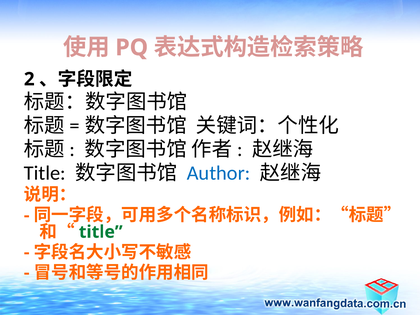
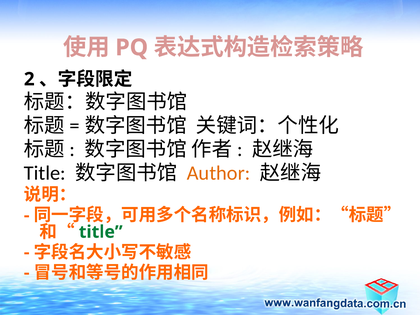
Author colour: blue -> orange
